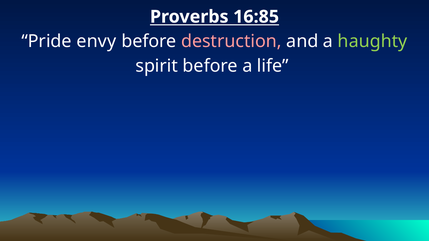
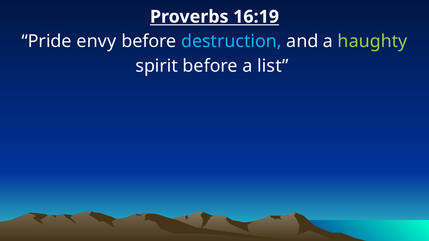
16:85: 16:85 -> 16:19
destruction colour: pink -> light blue
life: life -> list
